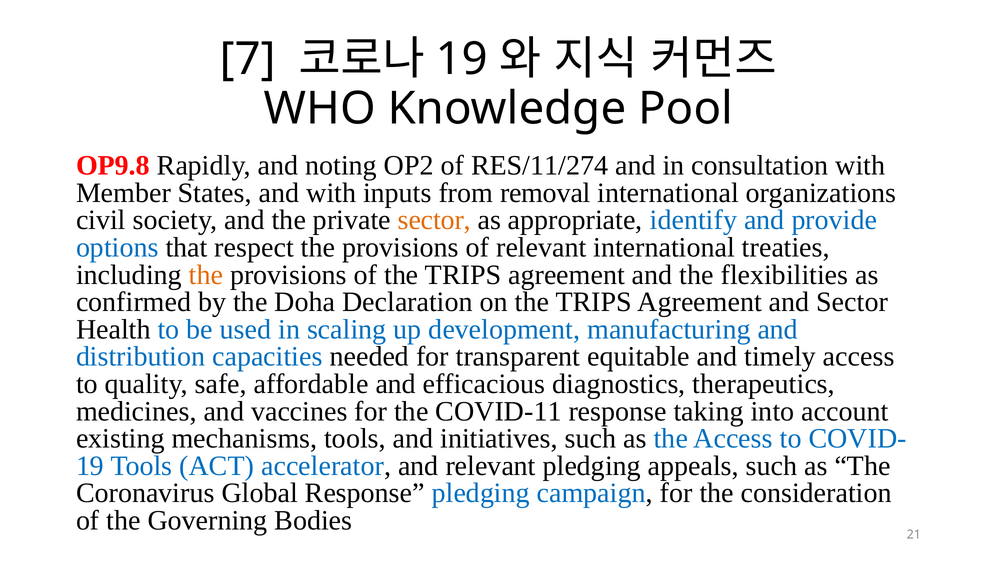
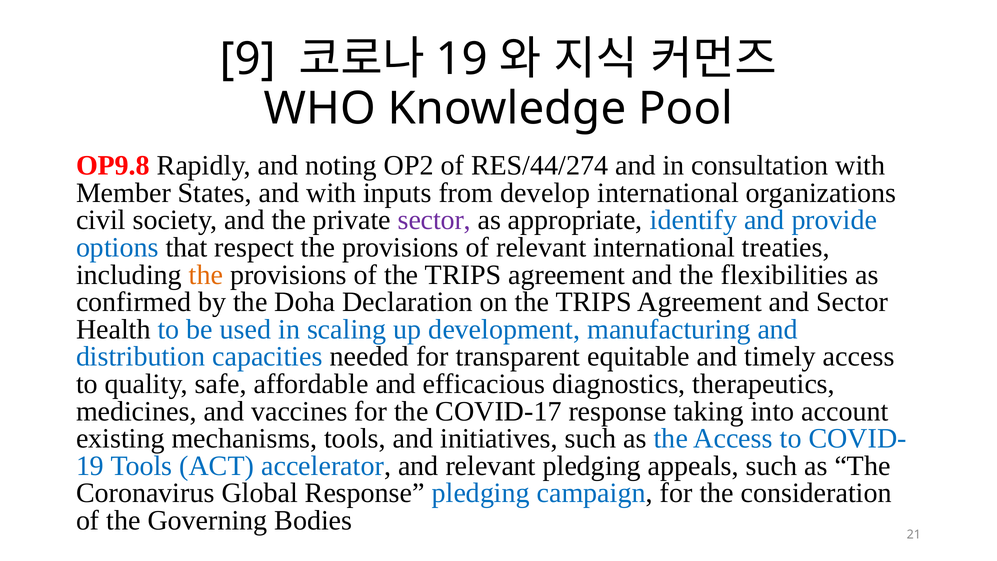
7: 7 -> 9
RES/11/274: RES/11/274 -> RES/44/274
removal: removal -> develop
sector at (434, 220) colour: orange -> purple
COVID-11: COVID-11 -> COVID-17
